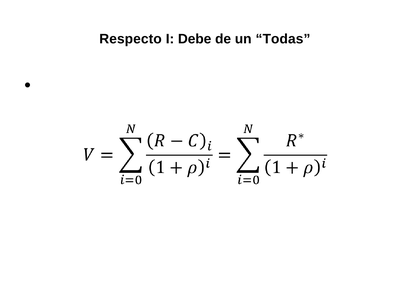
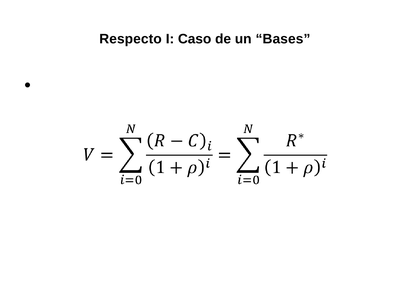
Debe: Debe -> Caso
Todas: Todas -> Bases
